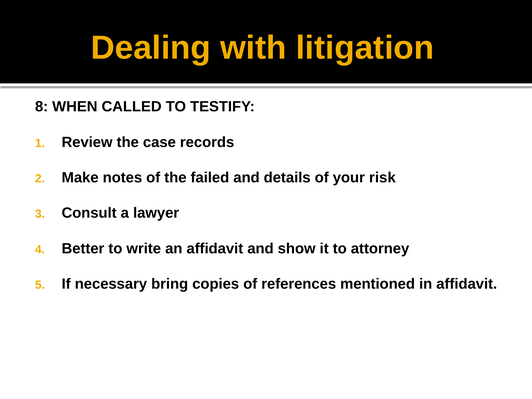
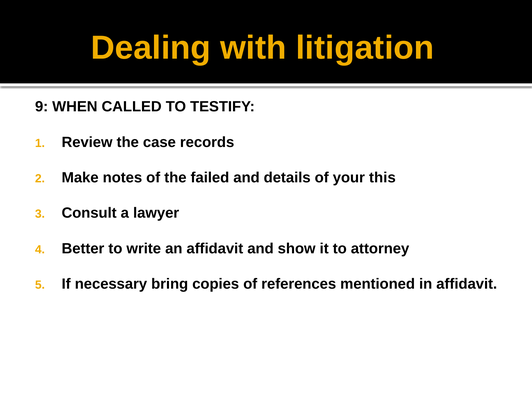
8: 8 -> 9
risk: risk -> this
